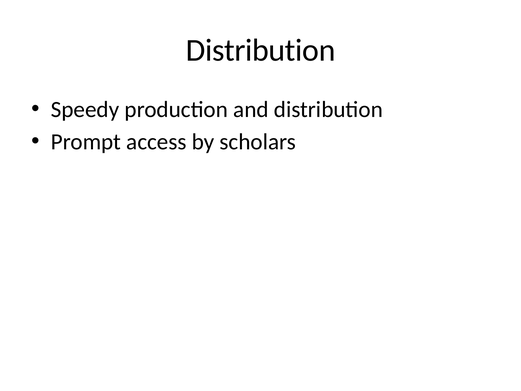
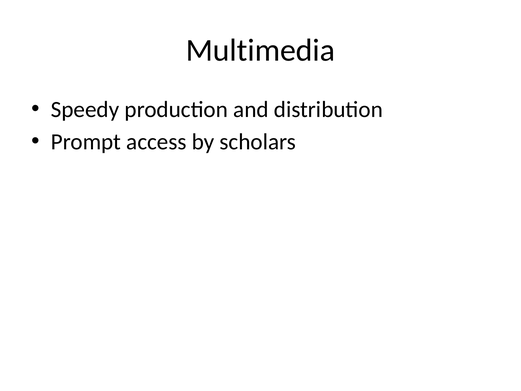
Distribution at (261, 50): Distribution -> Multimedia
